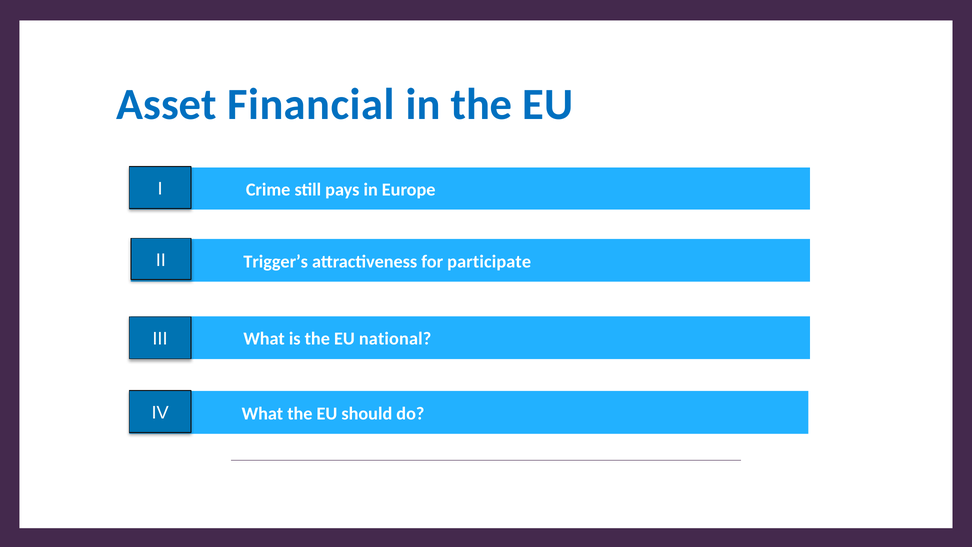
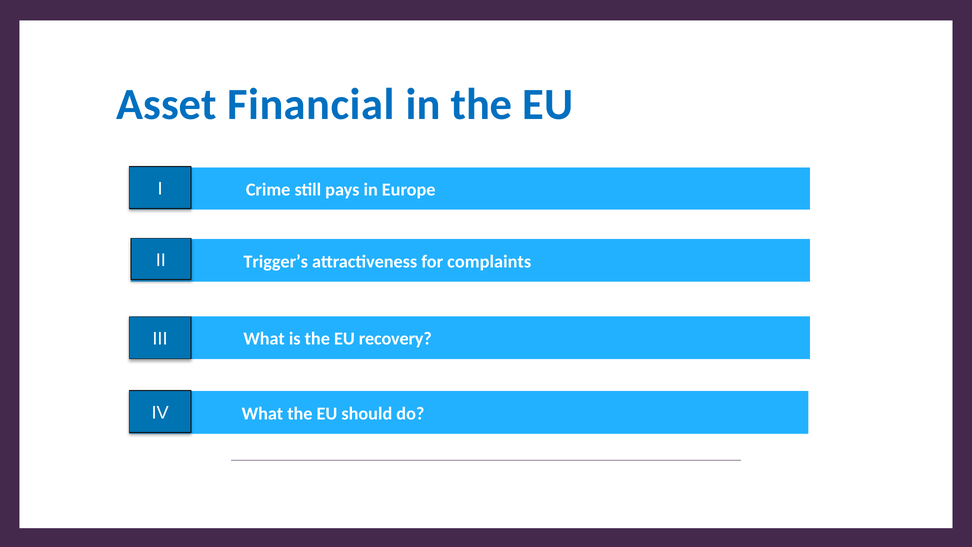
participate: participate -> complaints
national: national -> recovery
